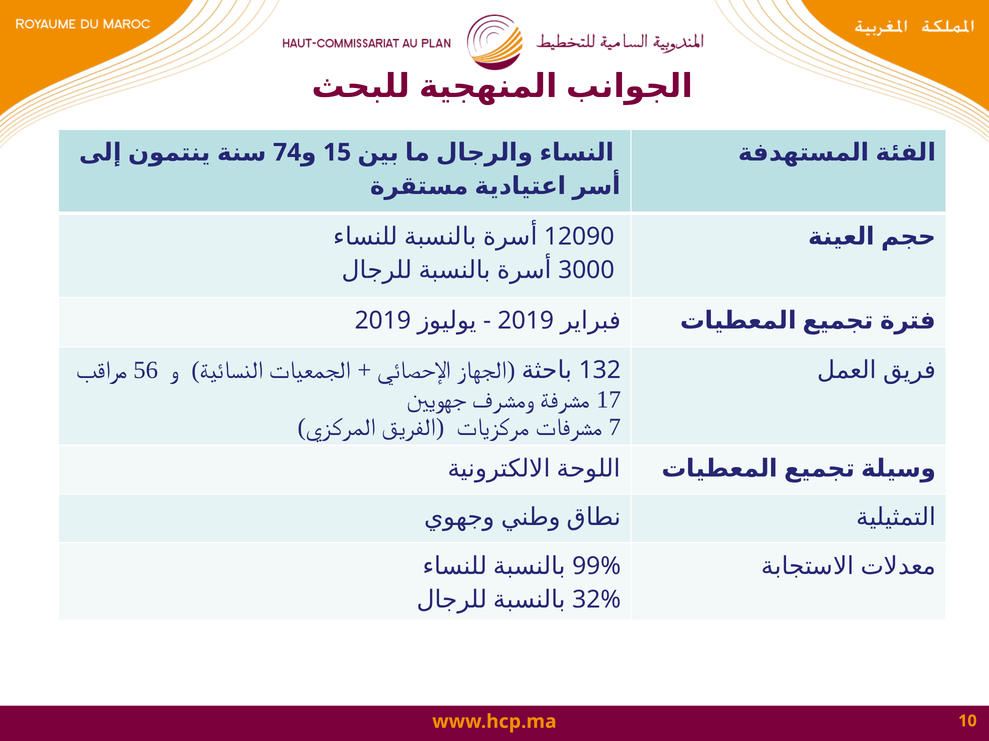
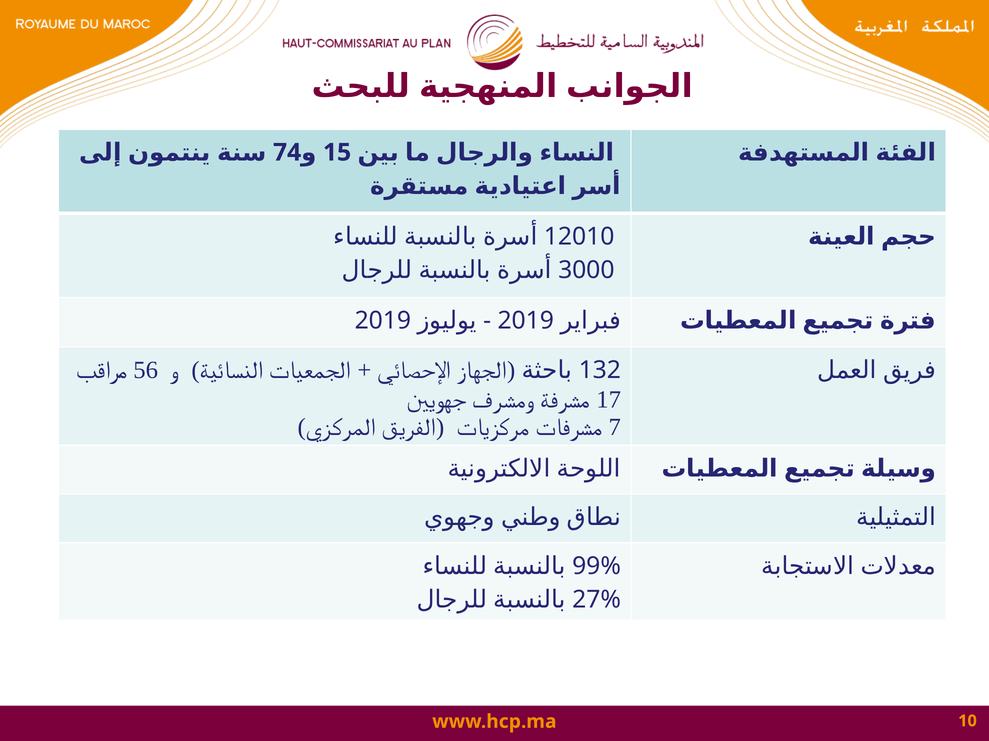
12090: 12090 -> 12010
32%: 32% -> 27%
